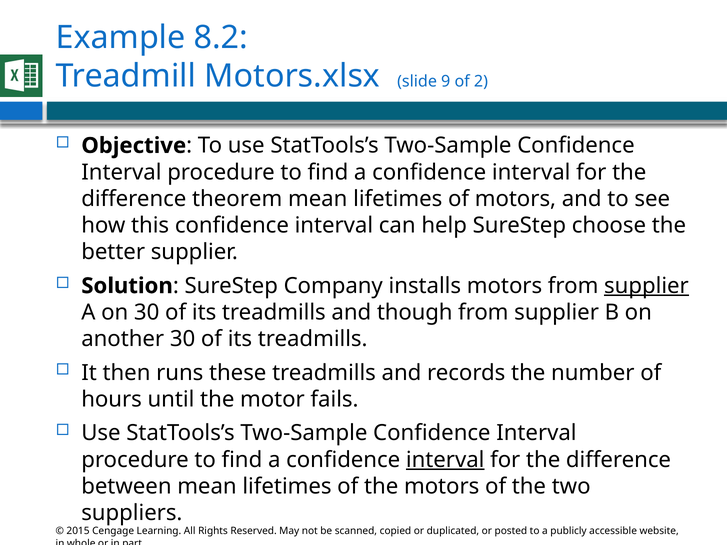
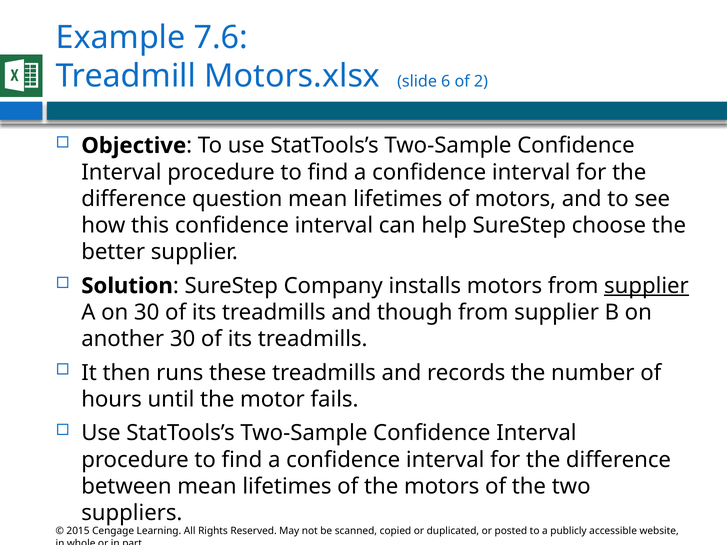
8.2: 8.2 -> 7.6
9: 9 -> 6
theorem: theorem -> question
interval at (445, 460) underline: present -> none
